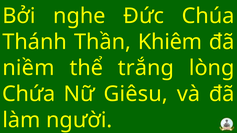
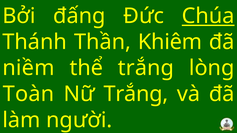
nghe: nghe -> đấng
Chúa underline: none -> present
Chứa: Chứa -> Toàn
Nữ Giêsu: Giêsu -> Trắng
